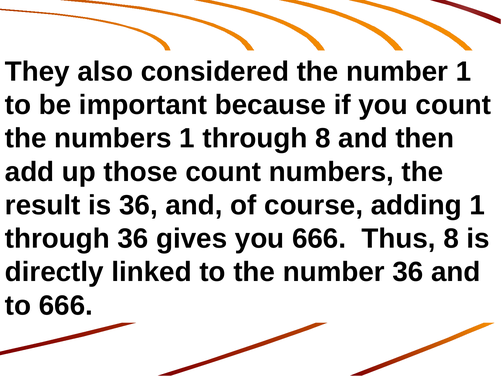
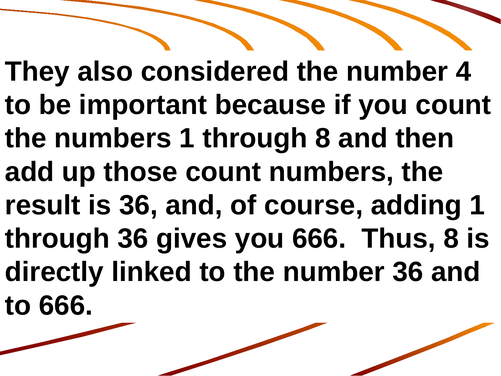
number 1: 1 -> 4
